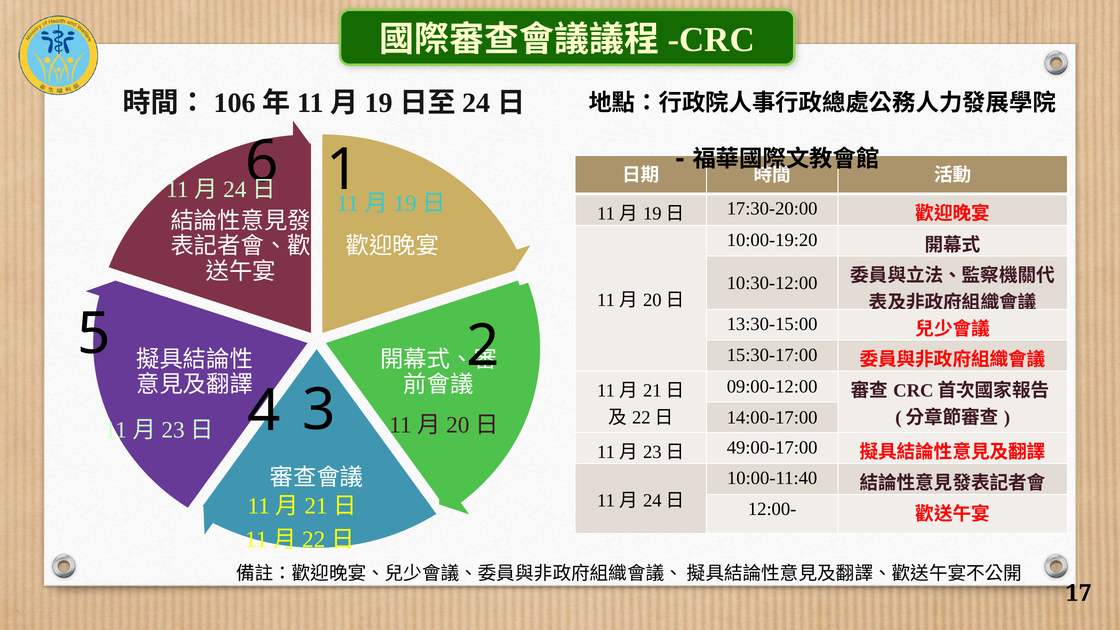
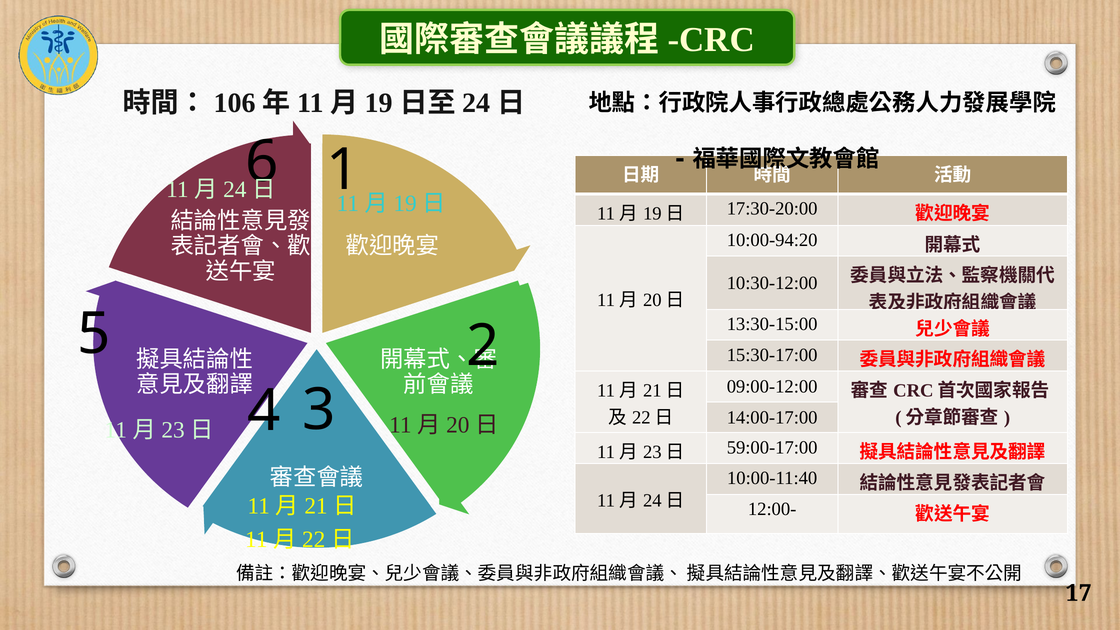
10:00-19:20: 10:00-19:20 -> 10:00-94:20
49:00-17:00: 49:00-17:00 -> 59:00-17:00
